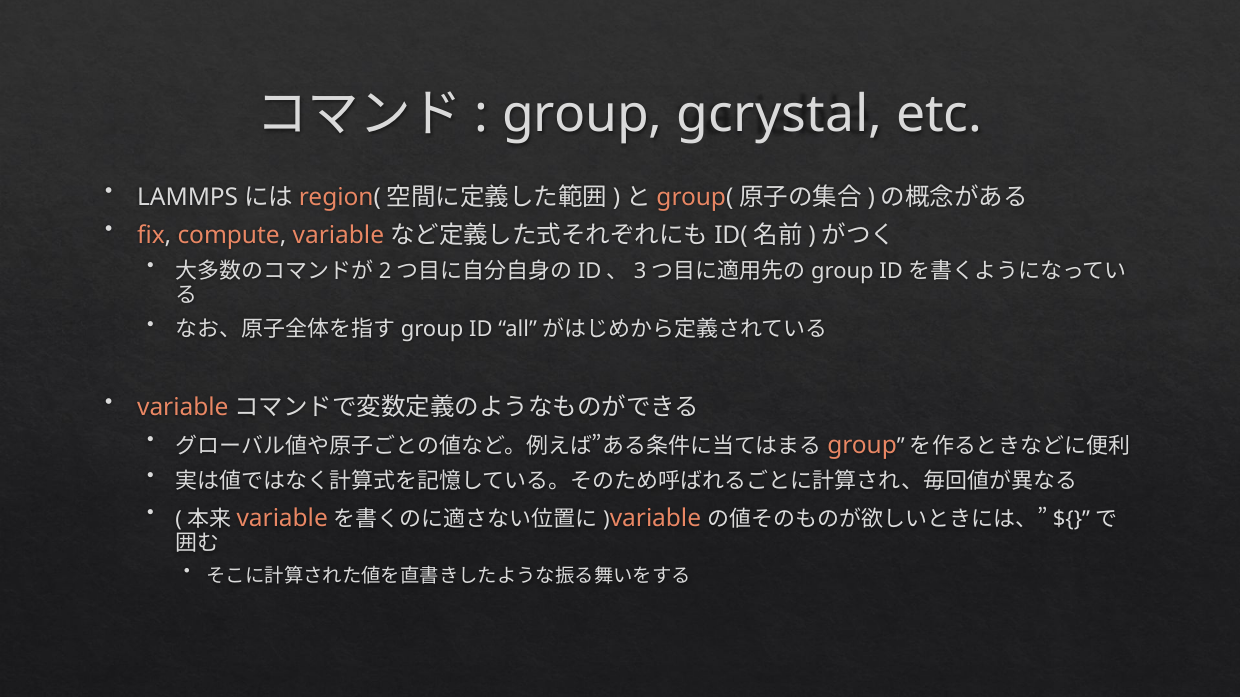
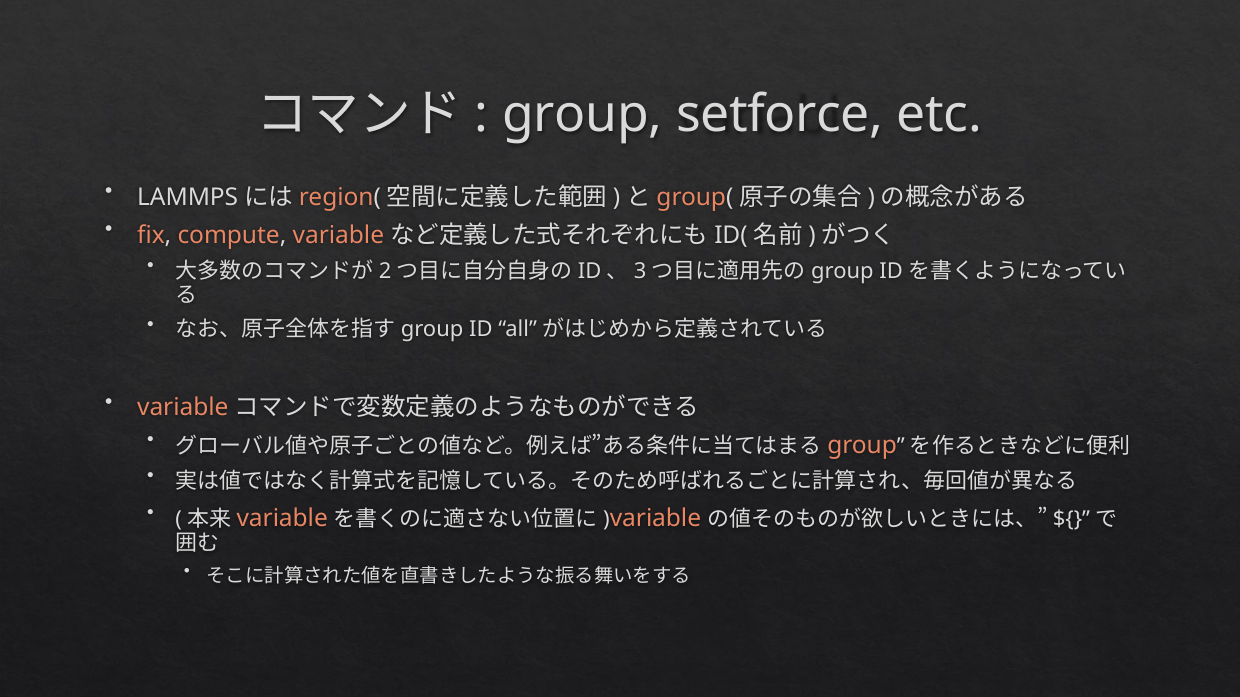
gcrystal: gcrystal -> setforce
